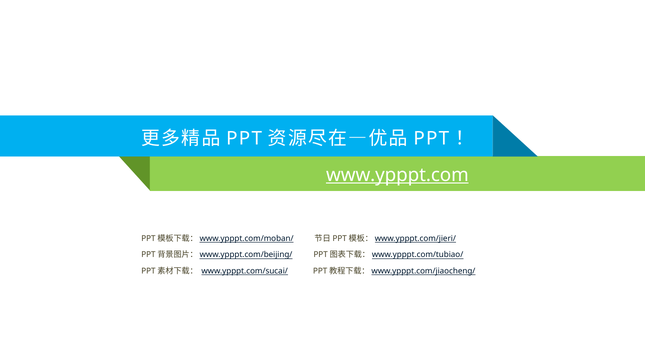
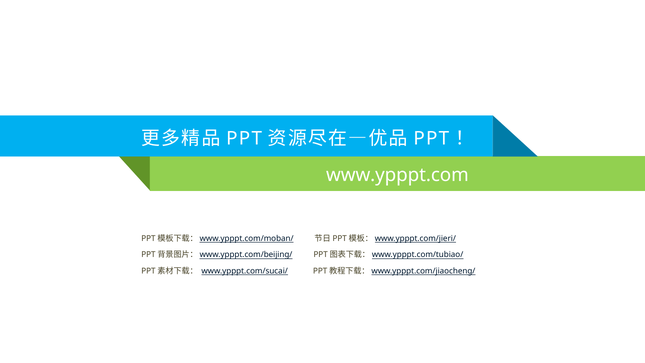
www.ypppt.com underline: present -> none
